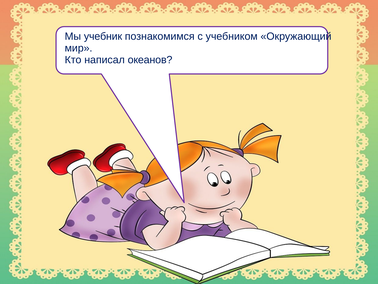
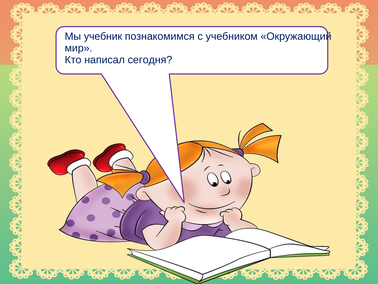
океанов: океанов -> сегодня
